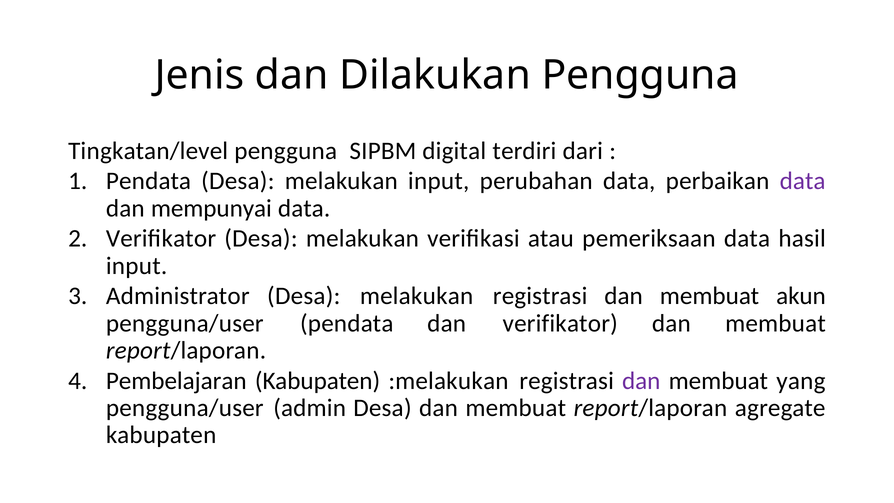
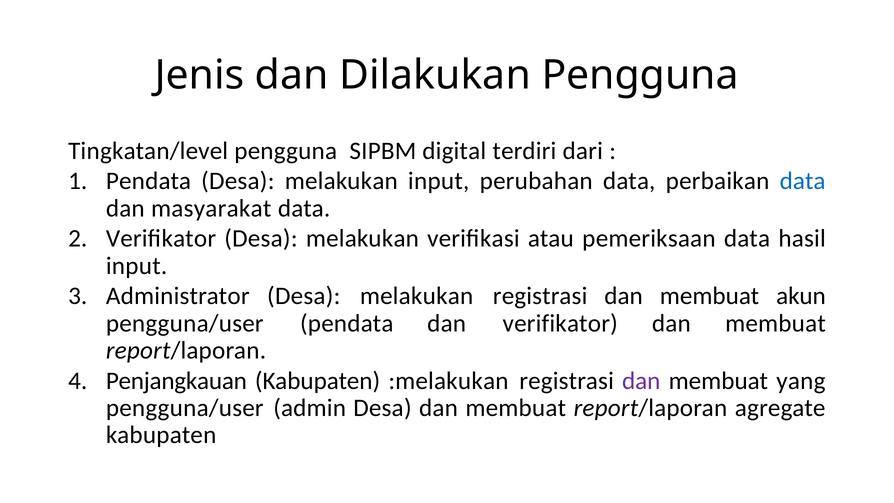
data at (803, 181) colour: purple -> blue
mempunyai: mempunyai -> masyarakat
Pembelajaran: Pembelajaran -> Penjangkauan
